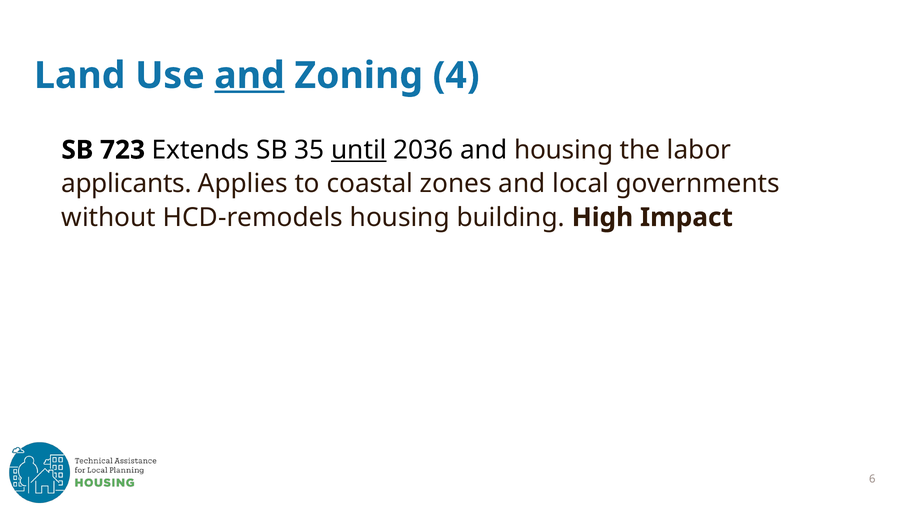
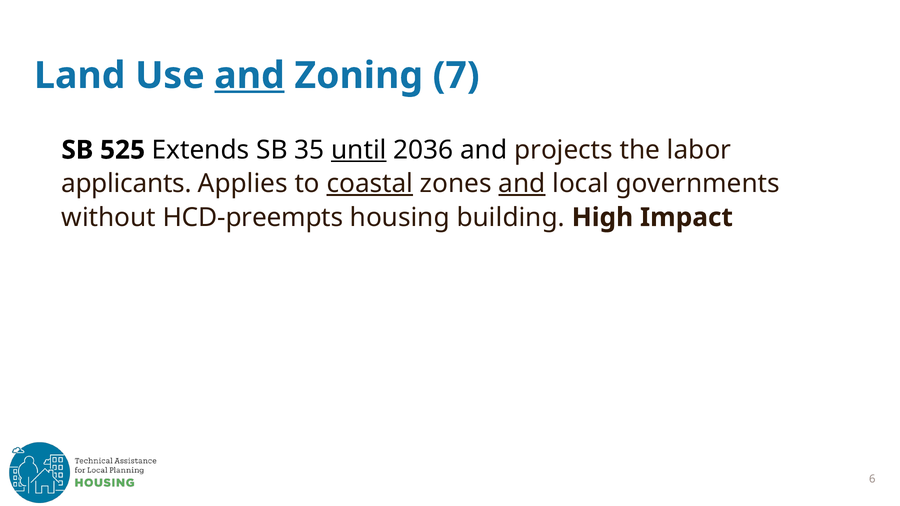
4: 4 -> 7
723: 723 -> 525
and housing: housing -> projects
coastal underline: none -> present
and at (522, 184) underline: none -> present
HCD-remodels: HCD-remodels -> HCD-preempts
